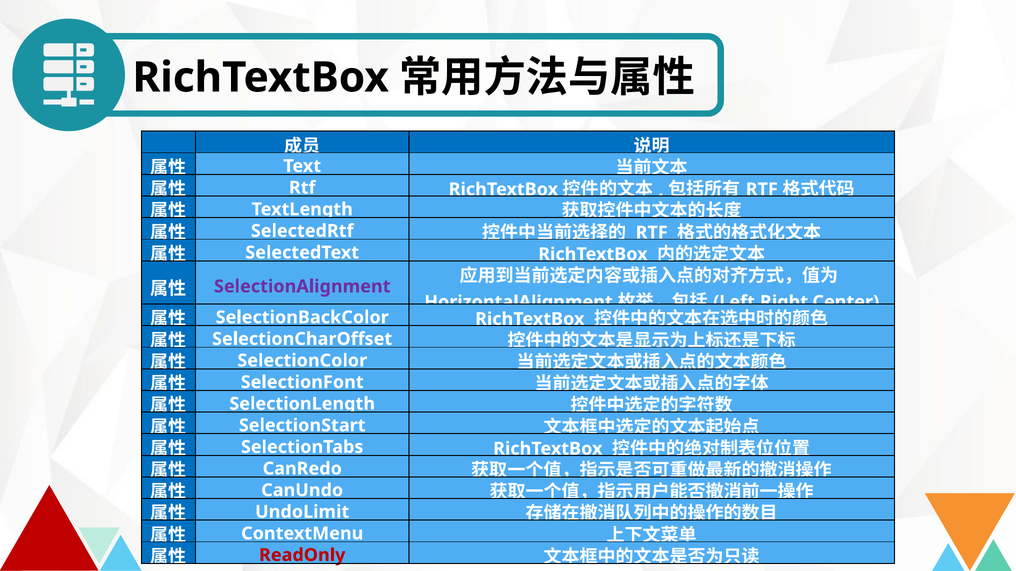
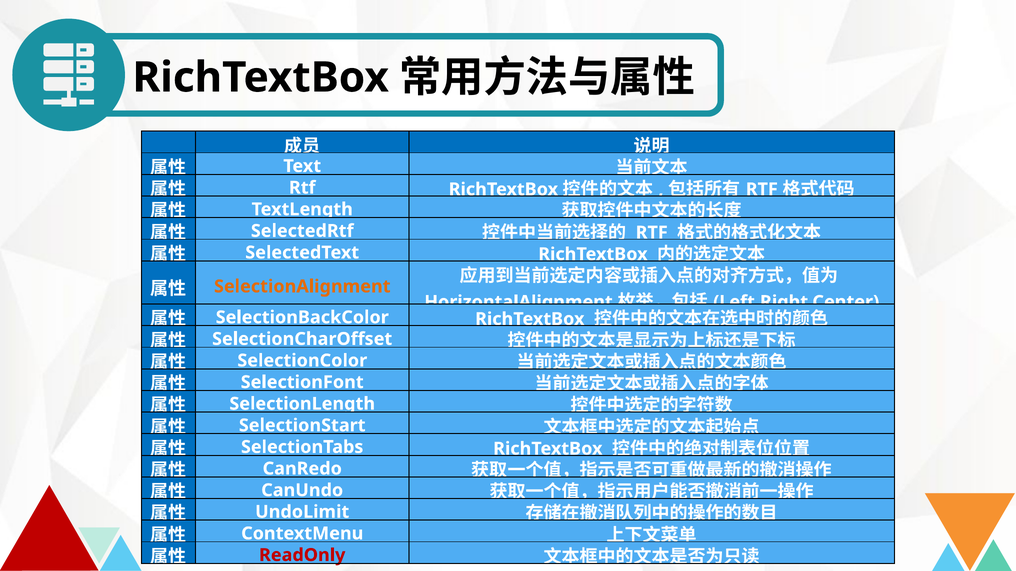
SelectionAlignment colour: purple -> orange
